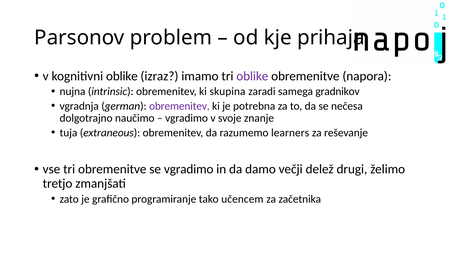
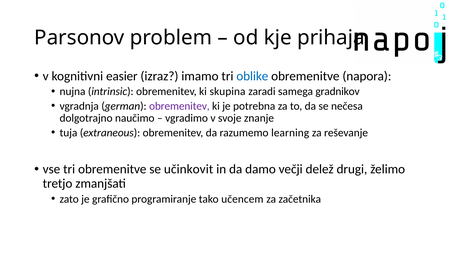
kognitivni oblike: oblike -> easier
oblike at (252, 76) colour: purple -> blue
learners: learners -> learning
se vgradimo: vgradimo -> učinkovit
